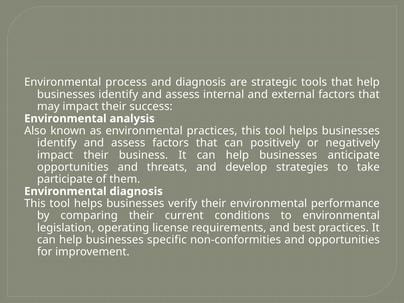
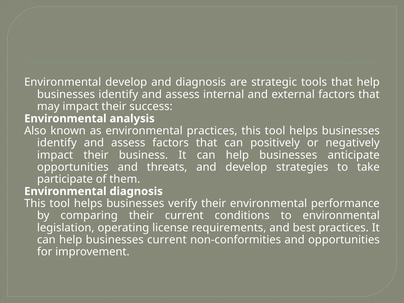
Environmental process: process -> develop
businesses specific: specific -> current
